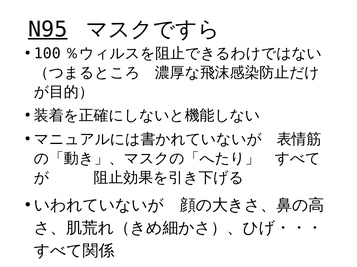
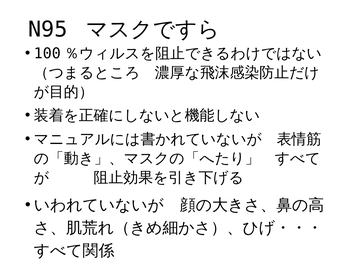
N95 underline: present -> none
